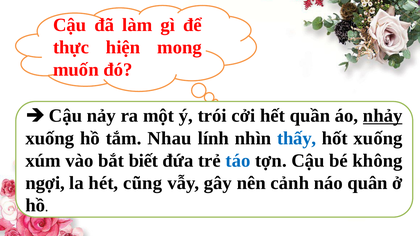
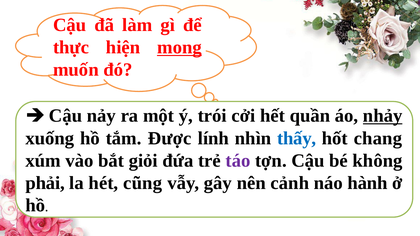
mong underline: none -> present
Nhau: Nhau -> Được
hốt xuống: xuống -> chang
biết: biết -> giỏi
táo colour: blue -> purple
ngợi: ngợi -> phải
quân: quân -> hành
